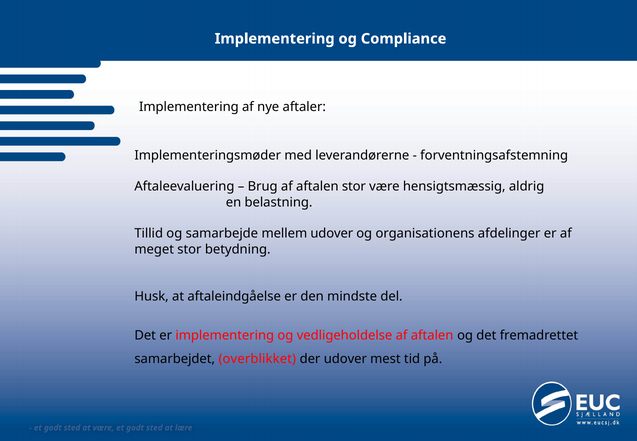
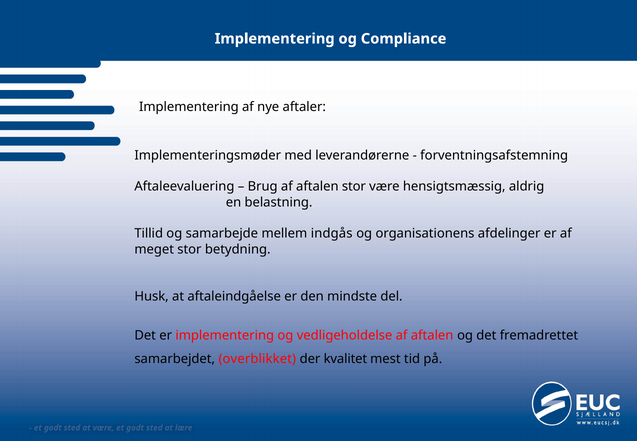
mellem udover: udover -> indgås
der udover: udover -> kvalitet
